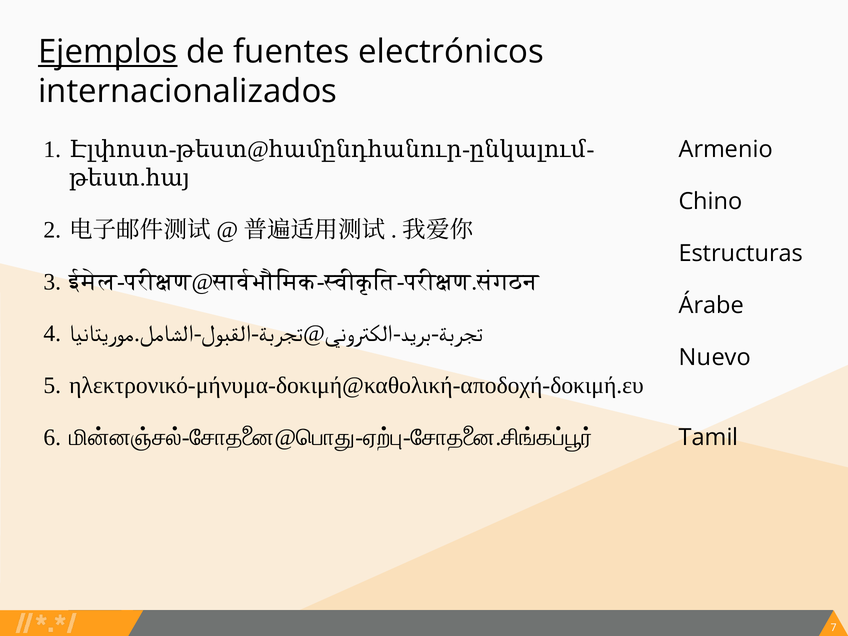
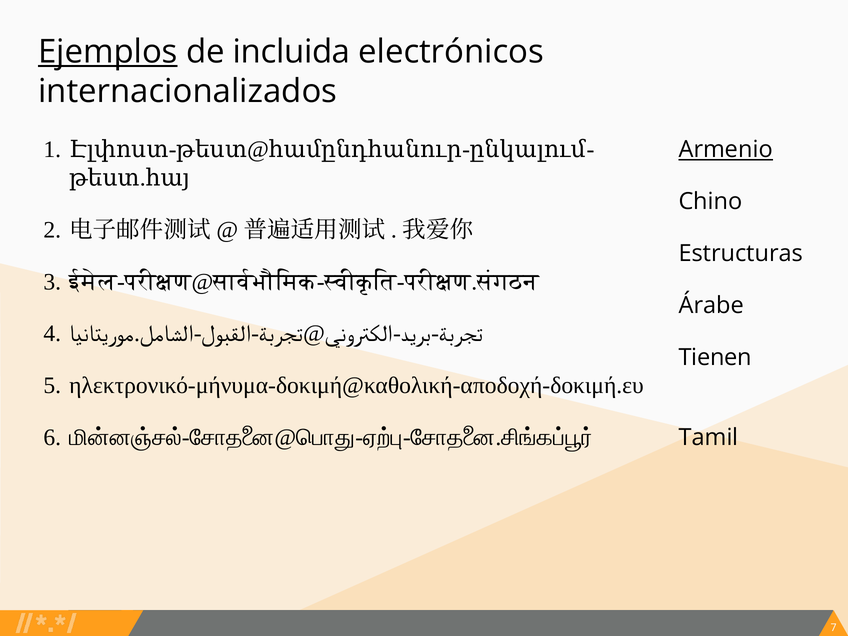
fuentes: fuentes -> incluida
Armenio underline: none -> present
Nuevo: Nuevo -> Tienen
